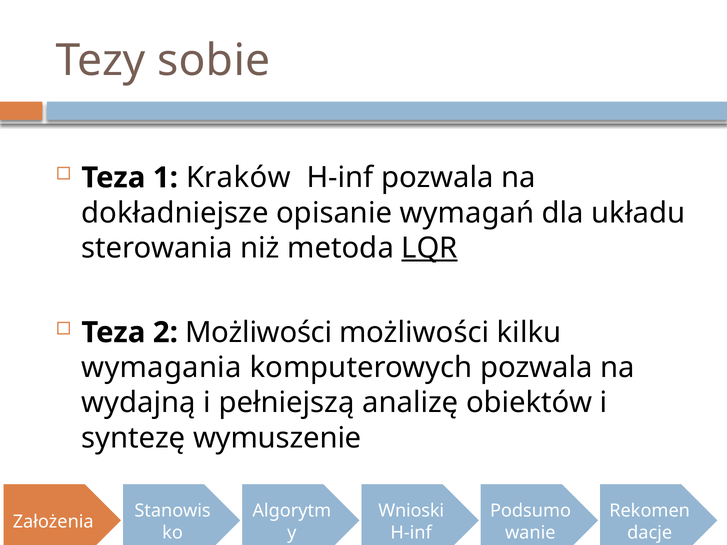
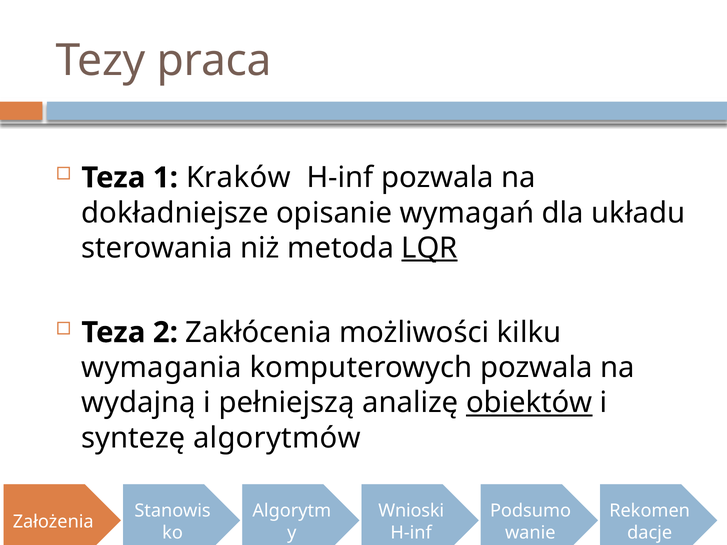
sobie: sobie -> praca
2 Możliwości: Możliwości -> Zakłócenia
obiektów underline: none -> present
wymuszenie: wymuszenie -> algorytmów
